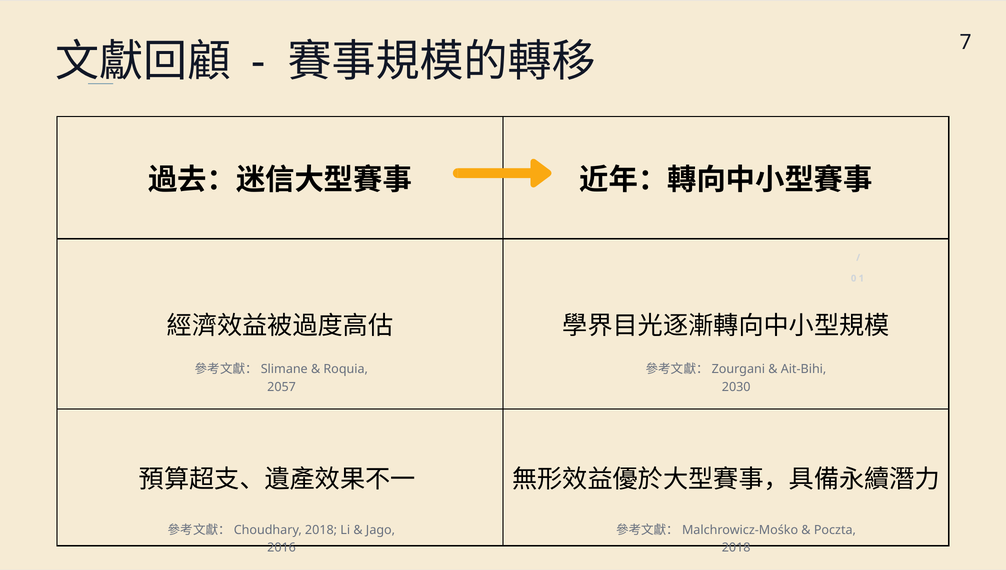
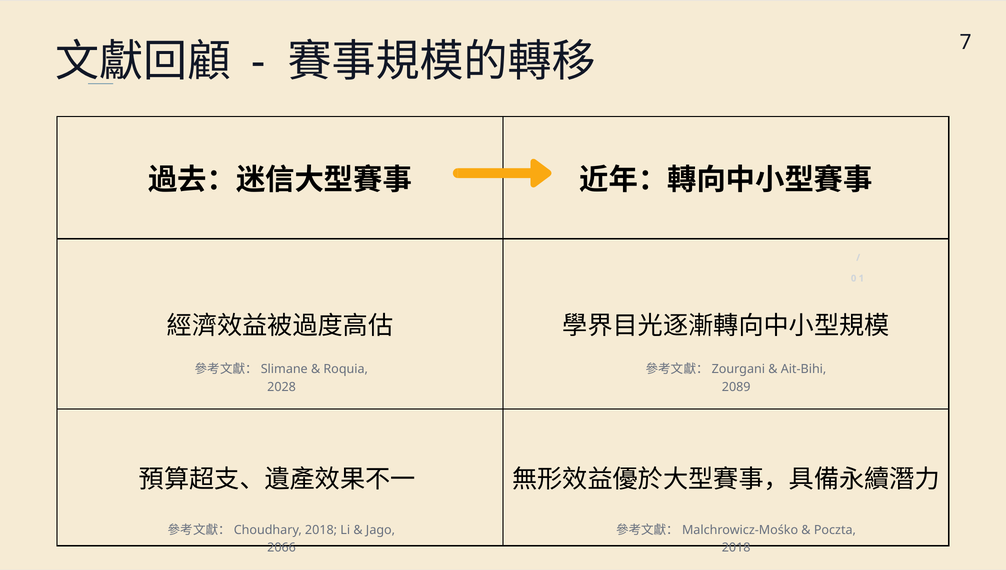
2057: 2057 -> 2028
2030: 2030 -> 2089
2016: 2016 -> 2066
